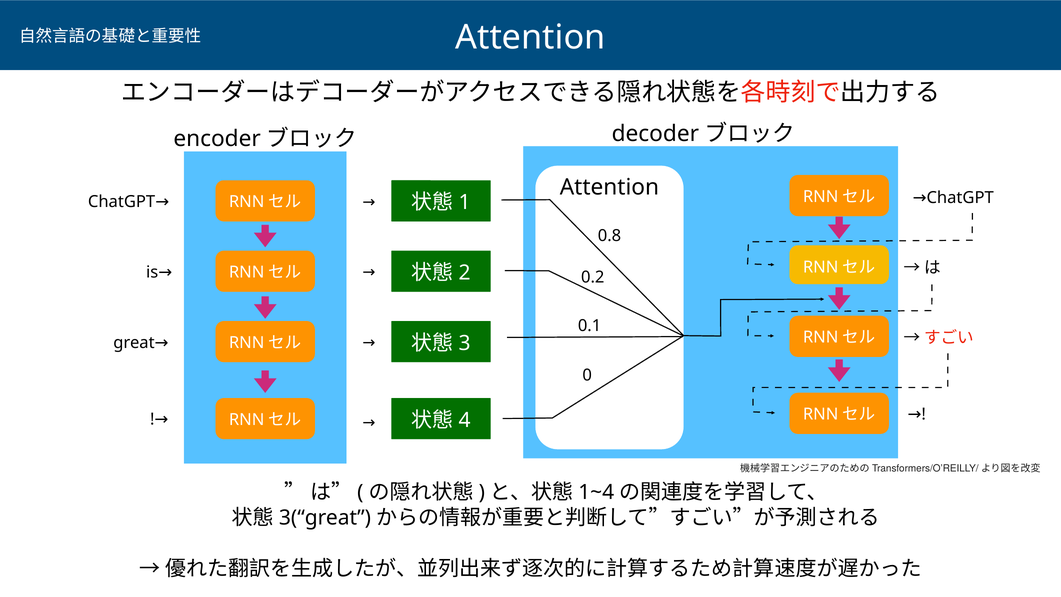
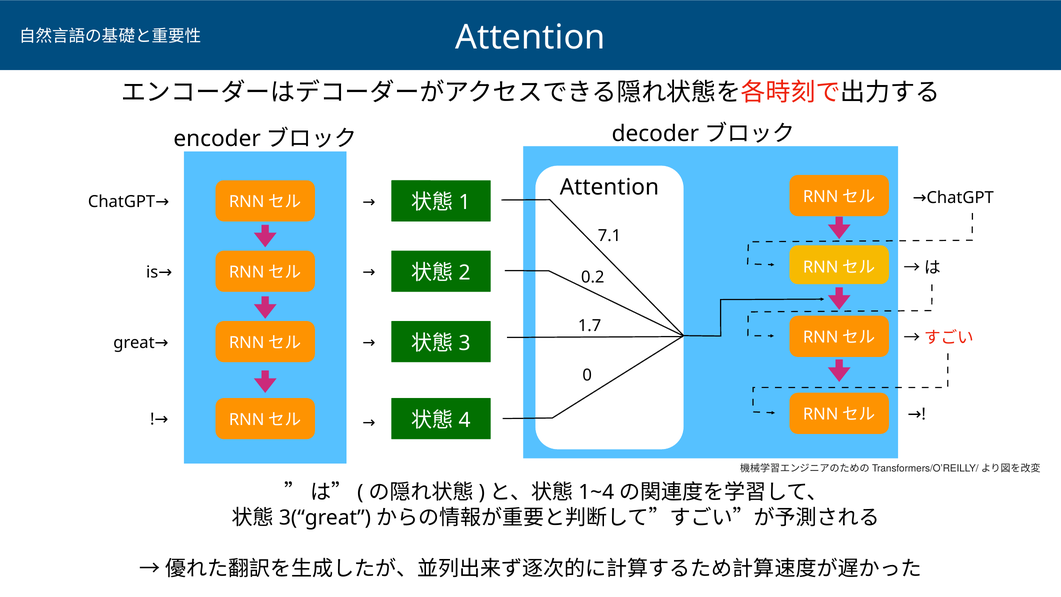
0.8: 0.8 -> 7.1
0.1: 0.1 -> 1.7
